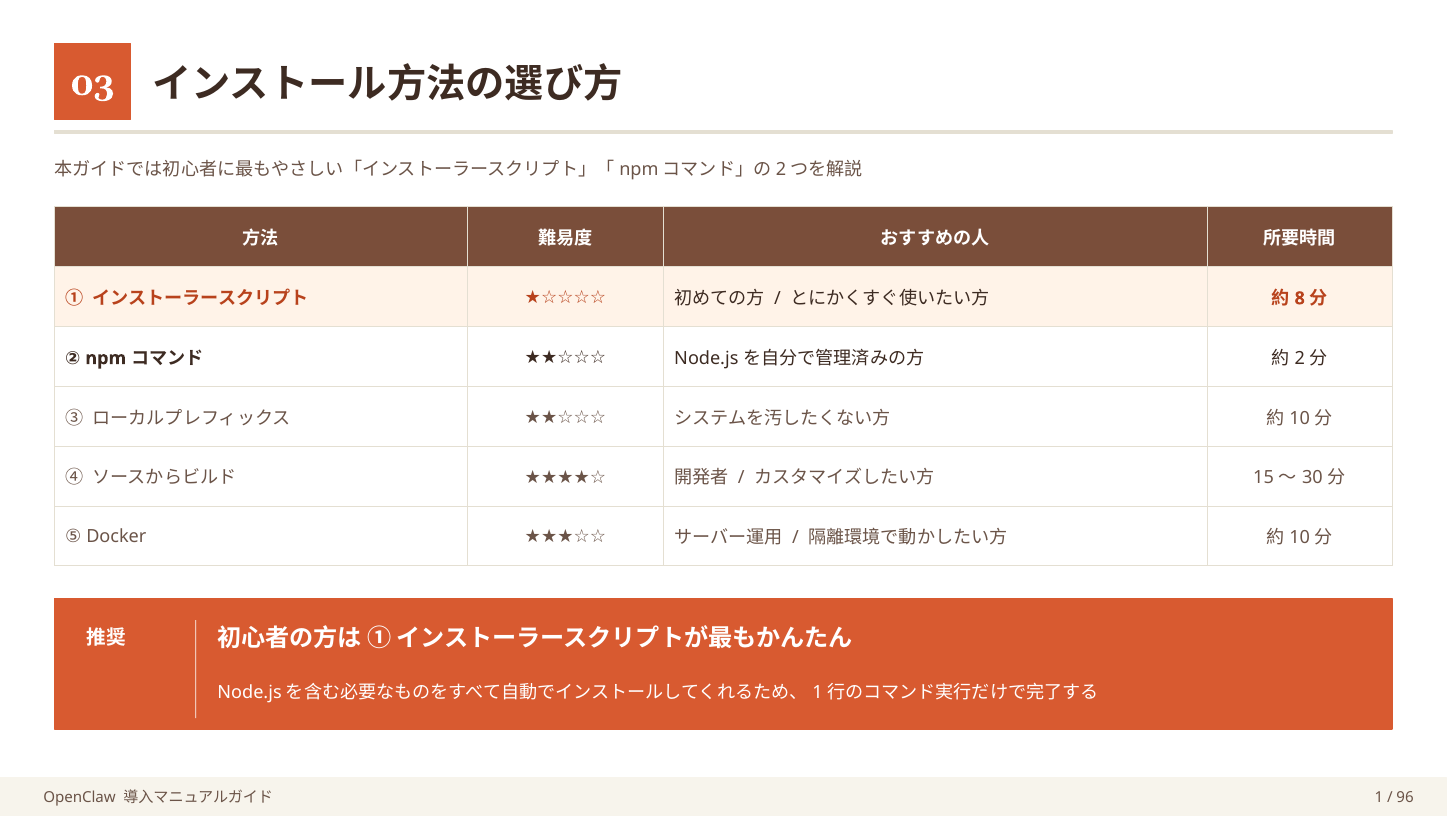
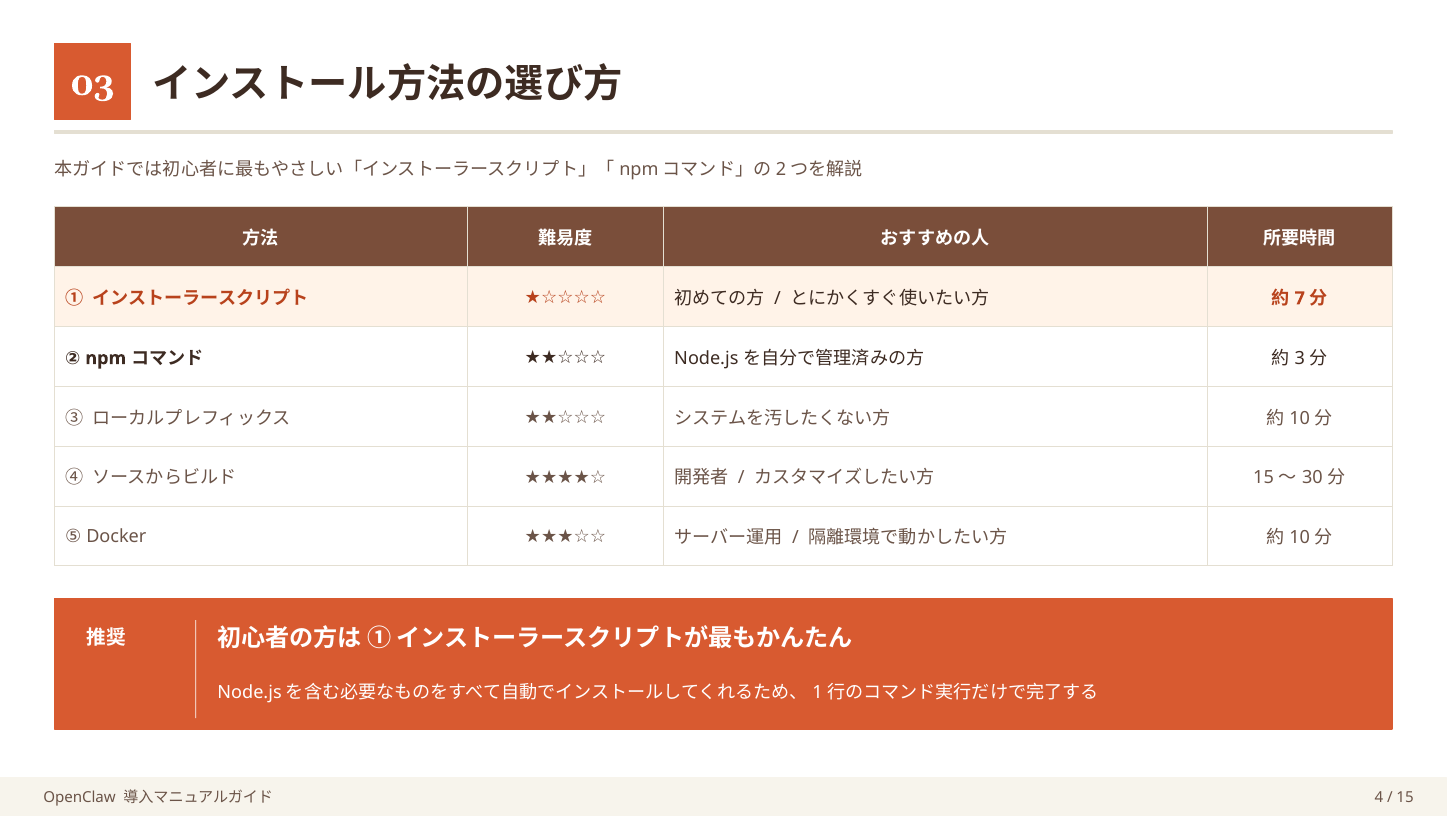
8: 8 -> 7
2: 2 -> 3
1: 1 -> 4
96 at (1405, 798): 96 -> 15
